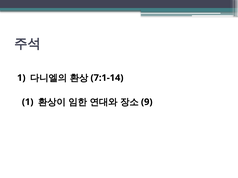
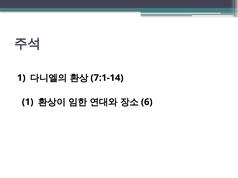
9: 9 -> 6
